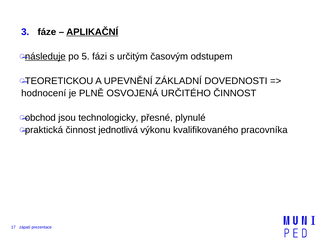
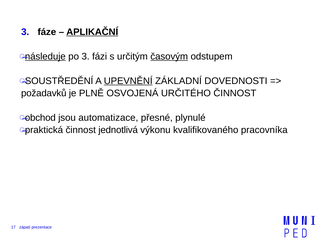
po 5: 5 -> 3
časovým underline: none -> present
TEORETICKOU: TEORETICKOU -> SOUSTŘEDĚNÍ
UPEVNĚNÍ underline: none -> present
hodnocení: hodnocení -> požadavků
technologicky: technologicky -> automatizace
